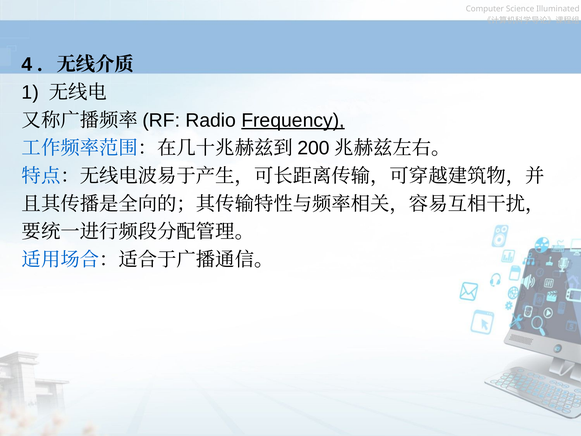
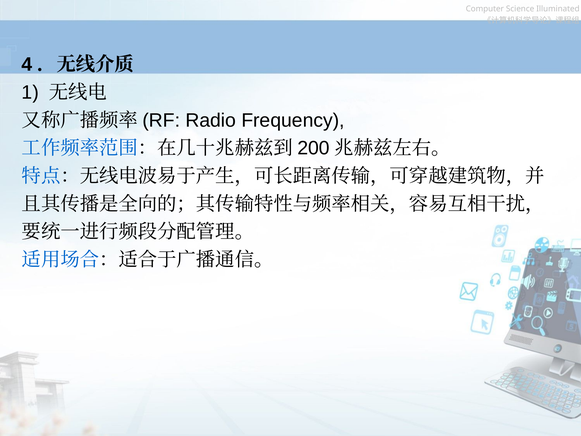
Frequency underline: present -> none
